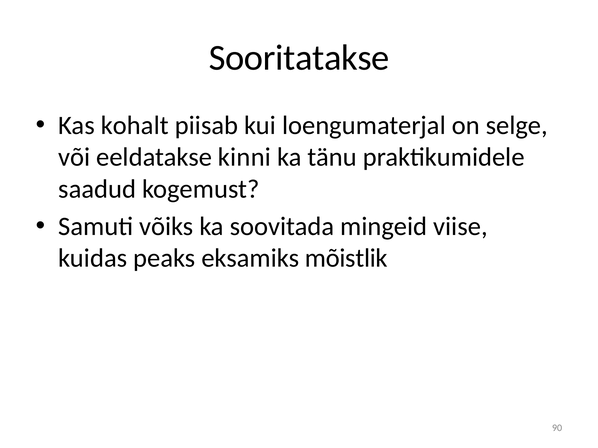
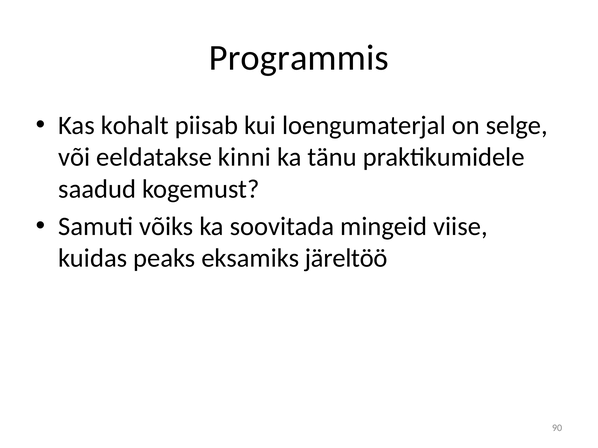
Sooritatakse: Sooritatakse -> Programmis
mõistlik: mõistlik -> järeltöö
